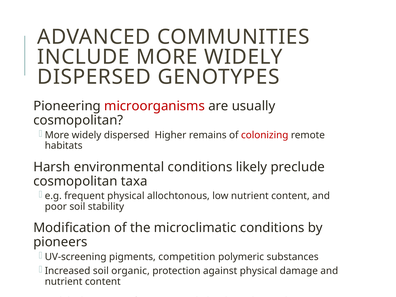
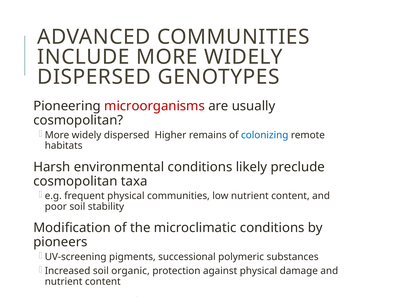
colonizing colour: red -> blue
physical allochtonous: allochtonous -> communities
pigments competition: competition -> successional
